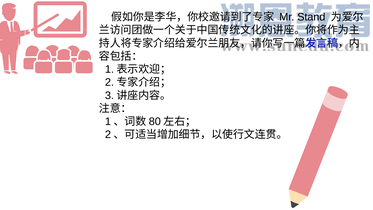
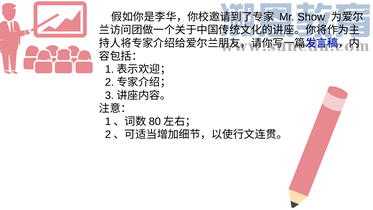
Stand: Stand -> Show
